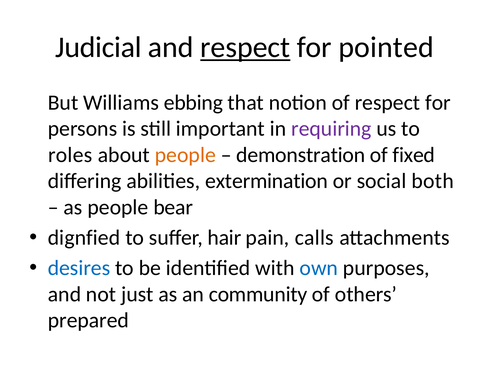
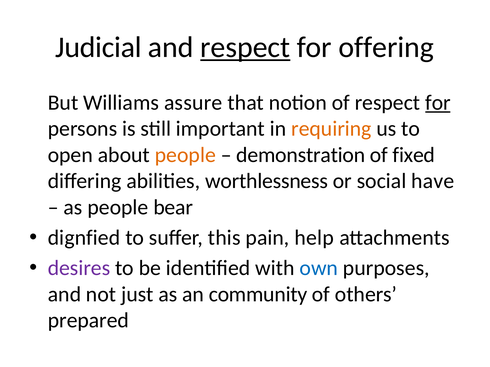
pointed: pointed -> offering
ebbing: ebbing -> assure
for at (438, 103) underline: none -> present
requiring colour: purple -> orange
roles: roles -> open
extermination: extermination -> worthlessness
both: both -> have
hair: hair -> this
calls: calls -> help
desires colour: blue -> purple
